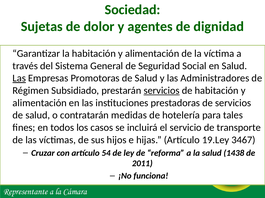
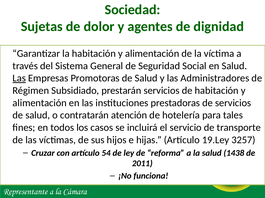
servicios at (162, 91) underline: present -> none
medidas: medidas -> atención
3467: 3467 -> 3257
